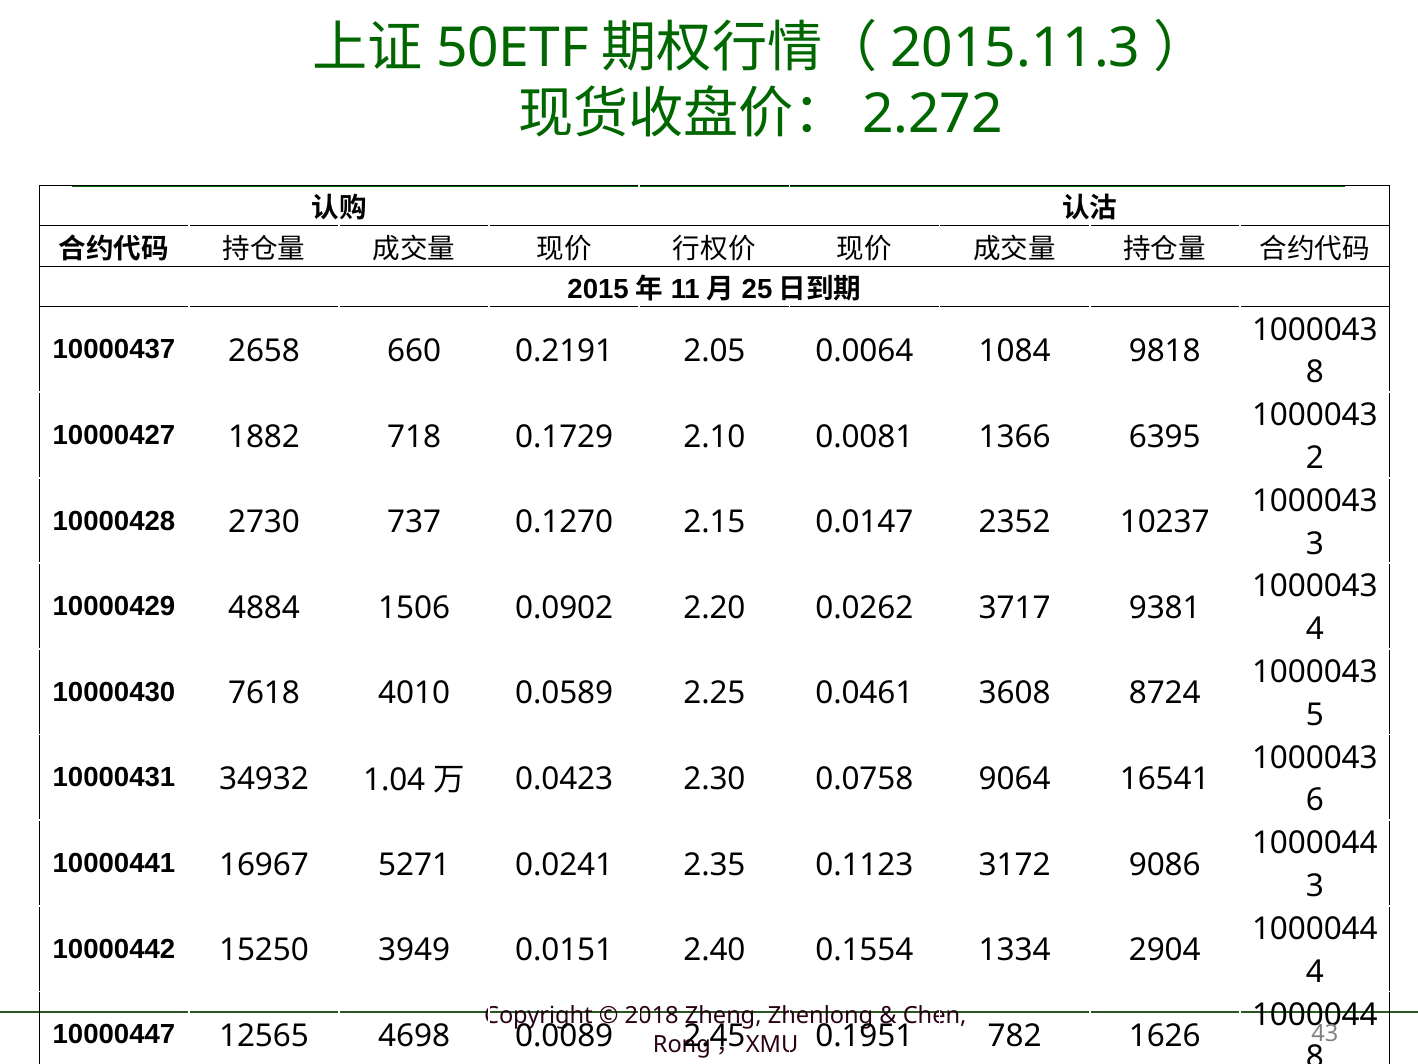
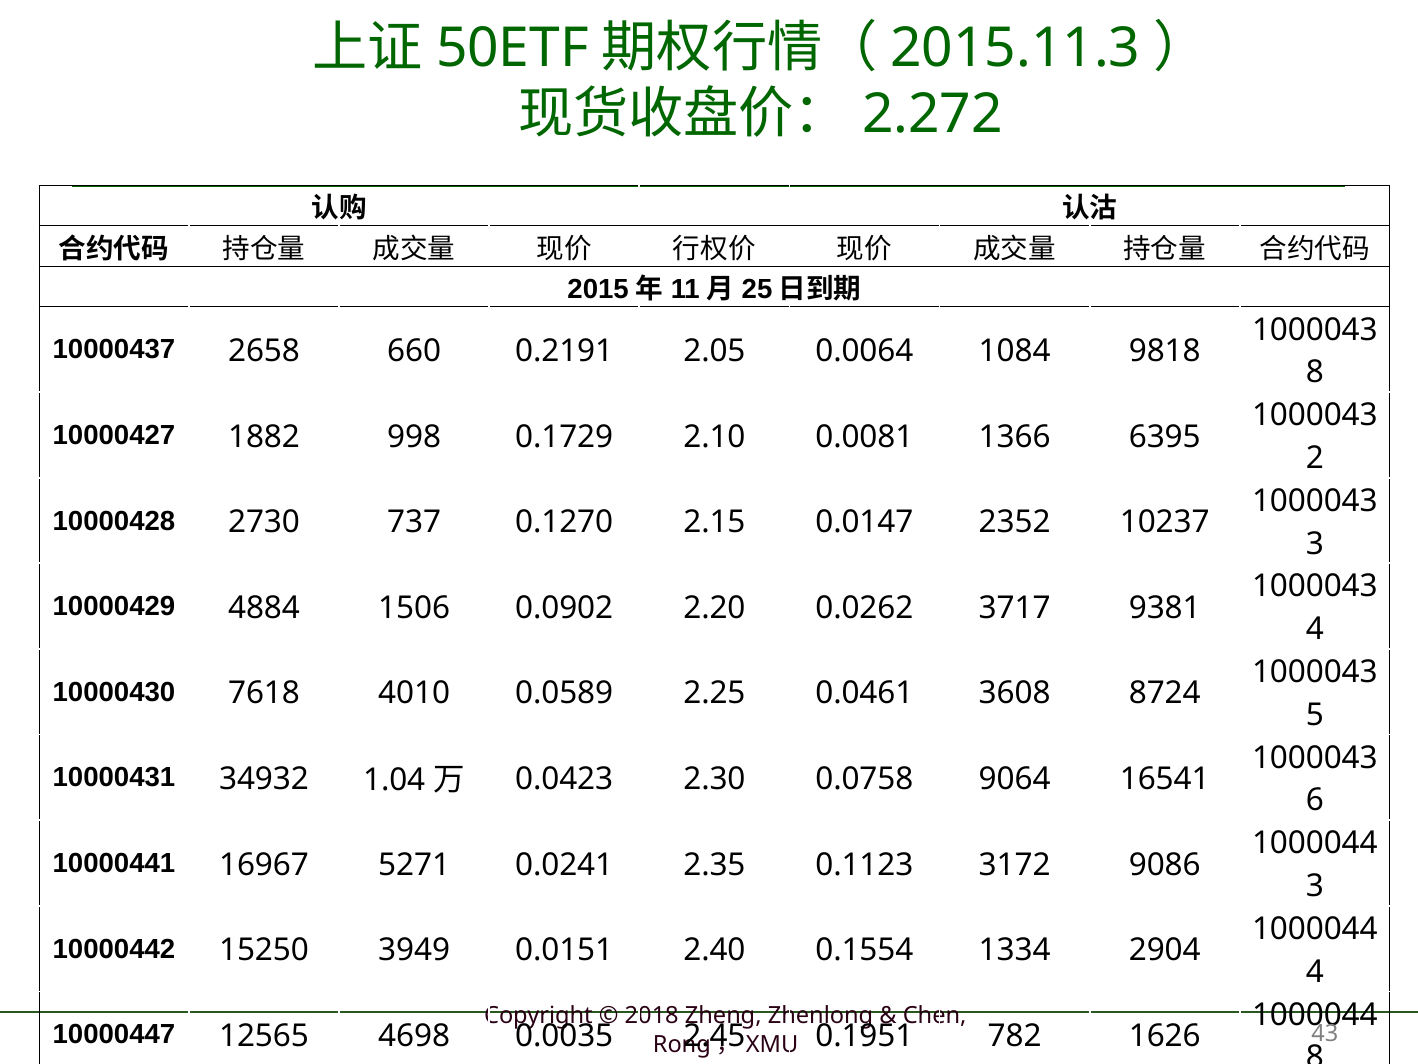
718: 718 -> 998
0.0089: 0.0089 -> 0.0035
